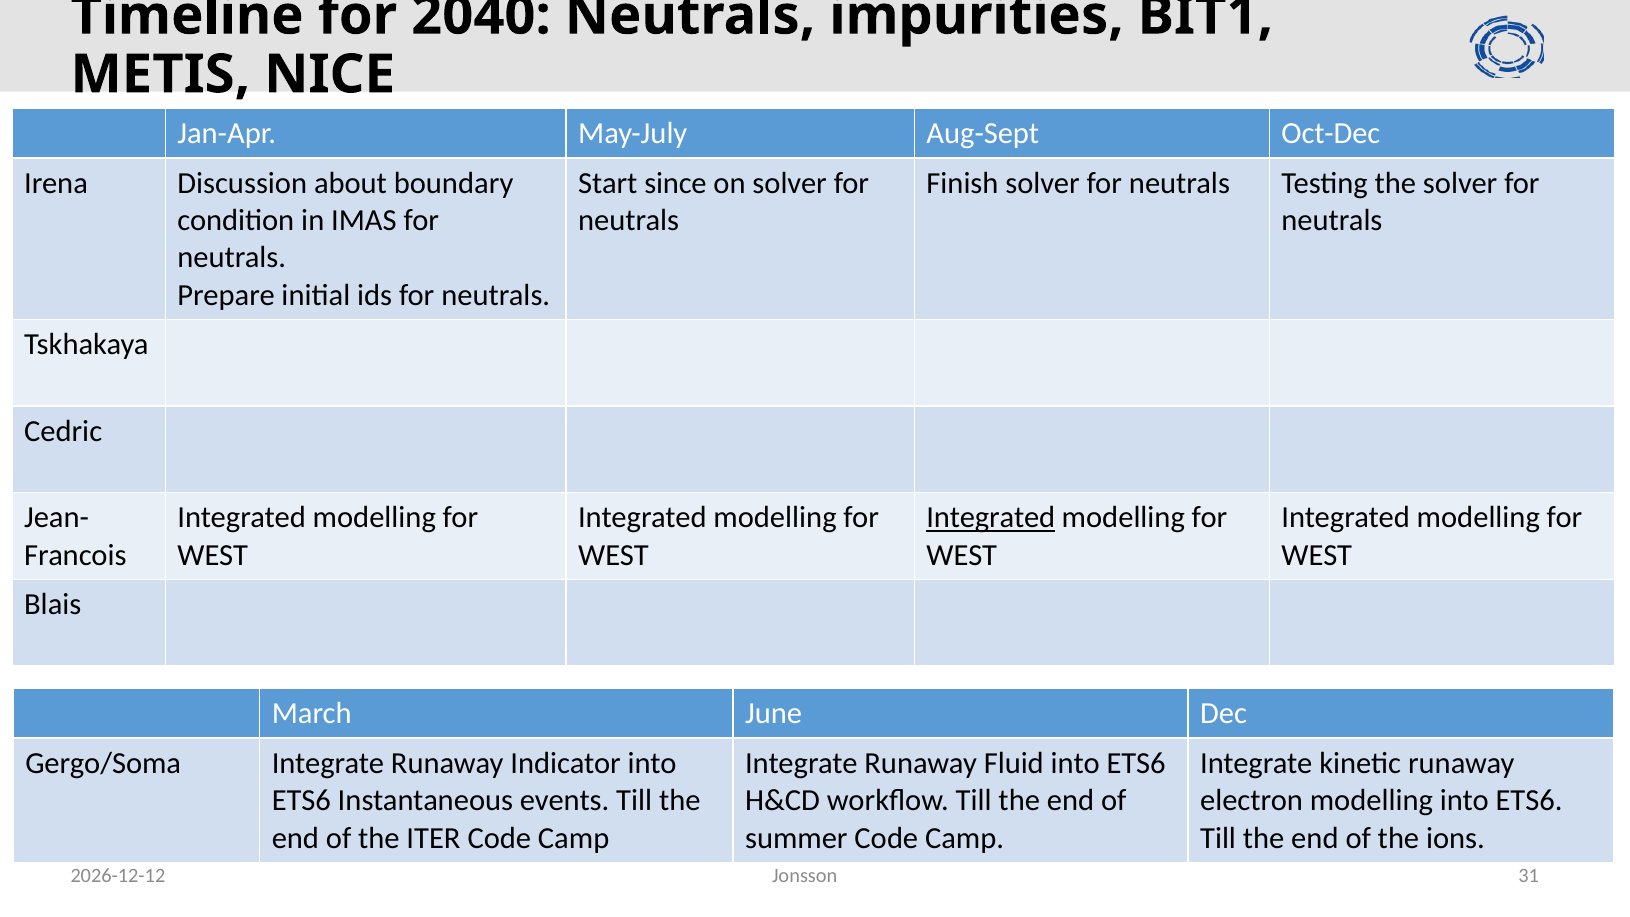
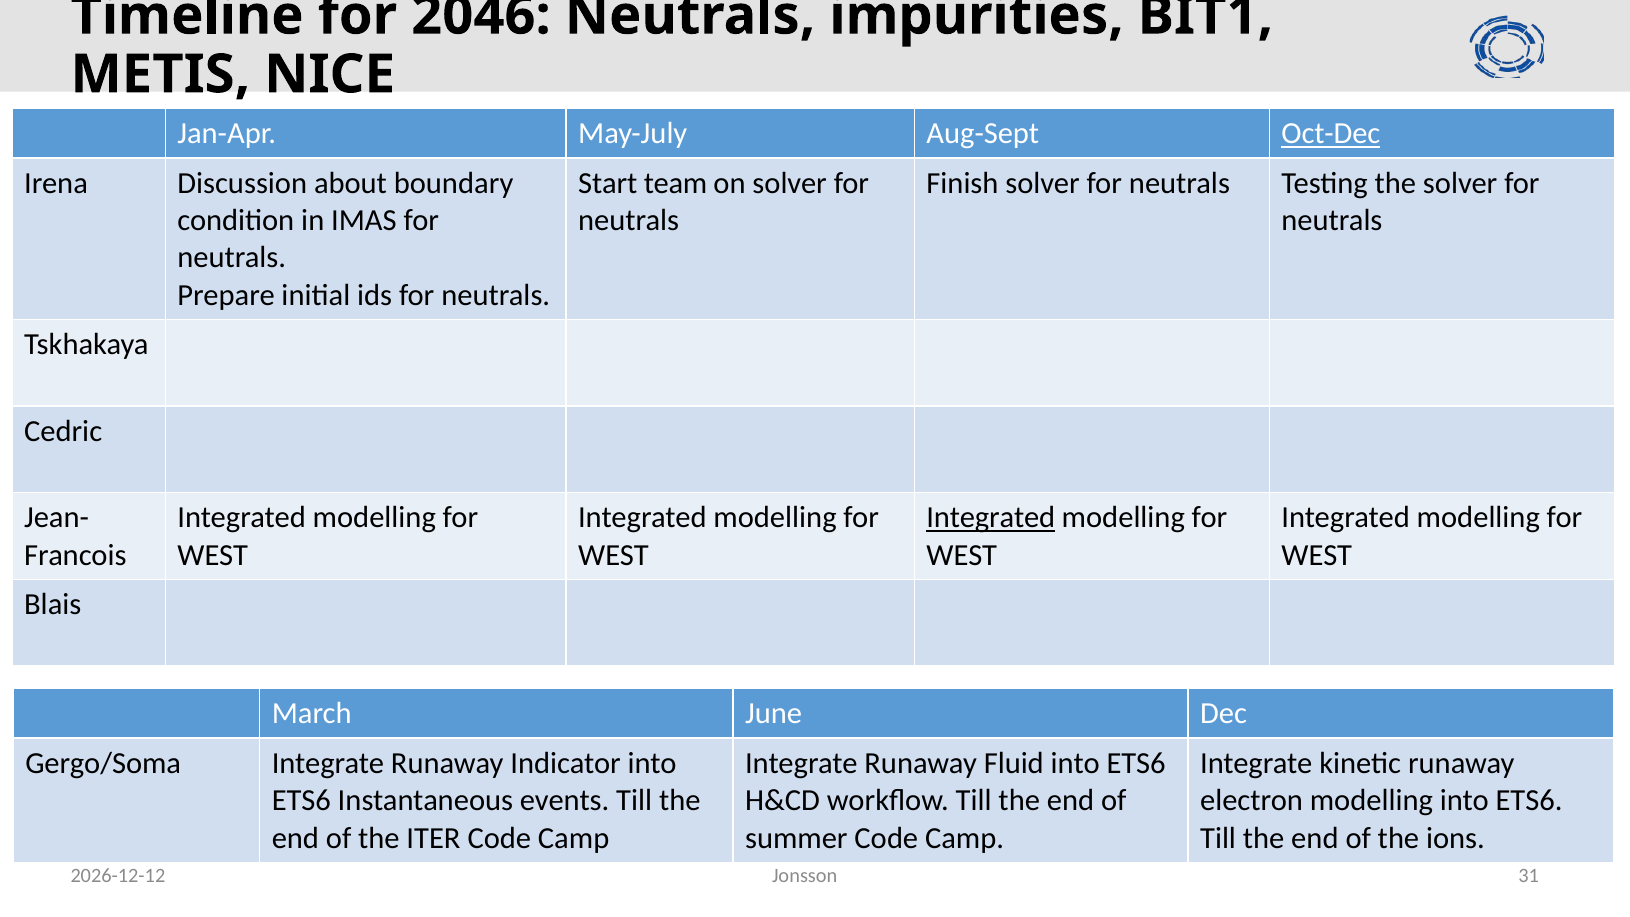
2040: 2040 -> 2046
Oct-Dec underline: none -> present
since: since -> team
